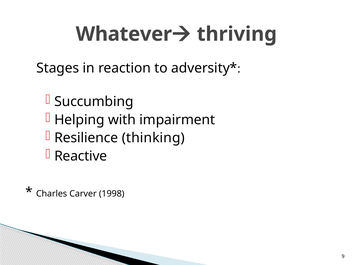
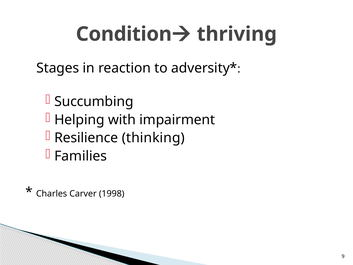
Whatever: Whatever -> Condition
Reactive: Reactive -> Families
